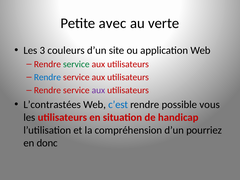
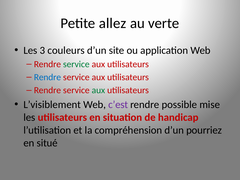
avec: avec -> allez
aux at (98, 90) colour: purple -> green
L’contrastées: L’contrastées -> L’visiblement
c’est colour: blue -> purple
vous: vous -> mise
donc: donc -> situé
